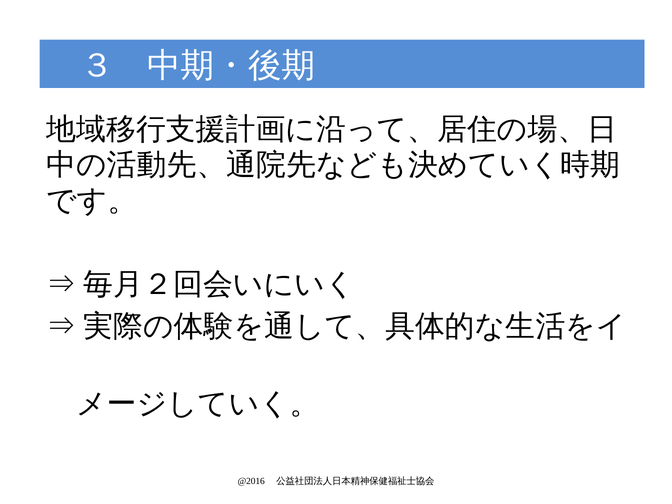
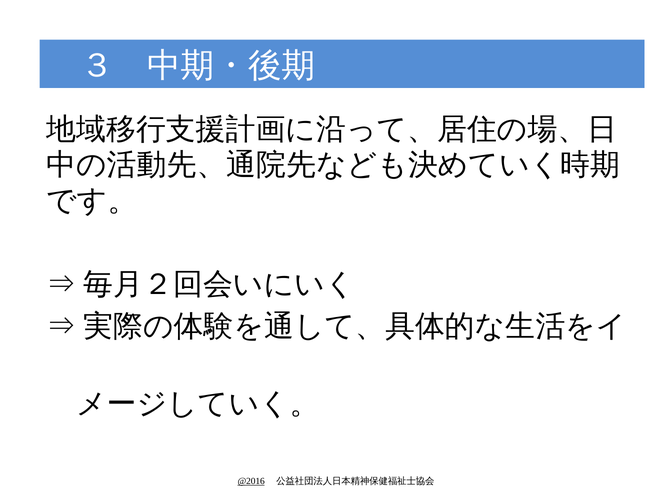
@2016 underline: none -> present
